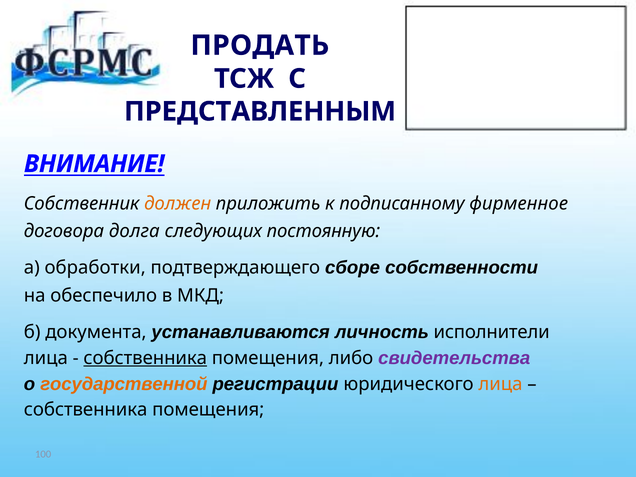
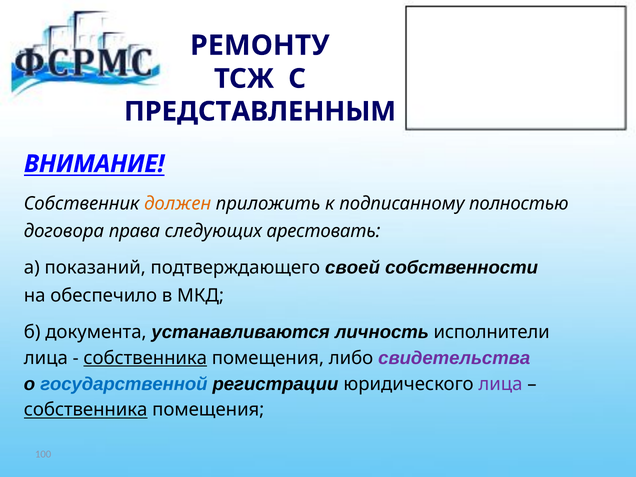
ПРОДАТЬ: ПРОДАТЬ -> РЕМОНТУ
фирменное: фирменное -> полностью
долга: долга -> права
постоянную: постоянную -> арестовать
обработки: обработки -> показаний
сборе: сборе -> своей
государственной colour: orange -> blue
лица at (500, 384) colour: orange -> purple
собственника at (86, 410) underline: none -> present
